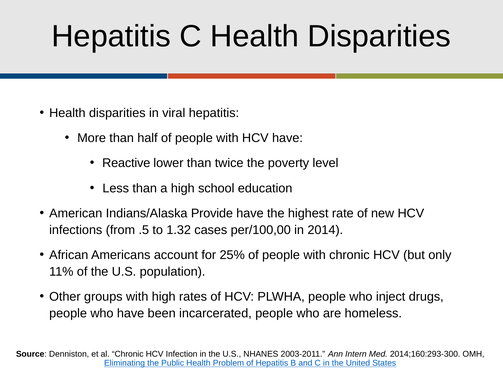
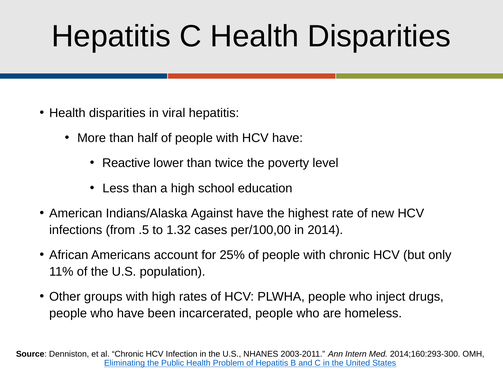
Provide: Provide -> Against
